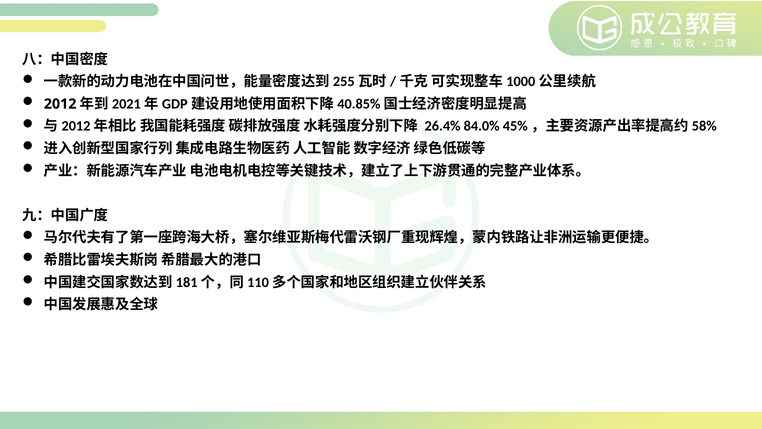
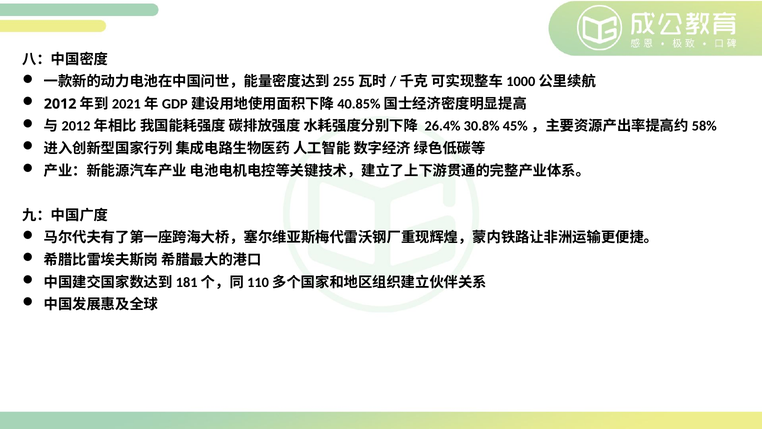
84.0%: 84.0% -> 30.8%
